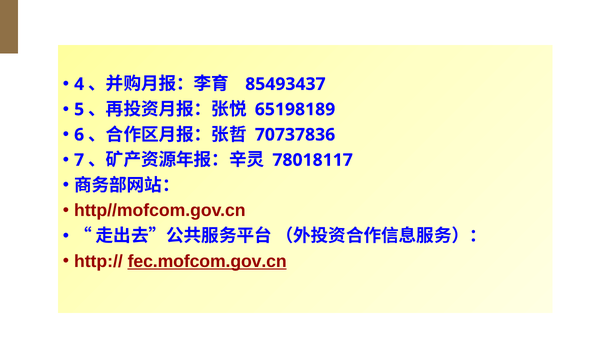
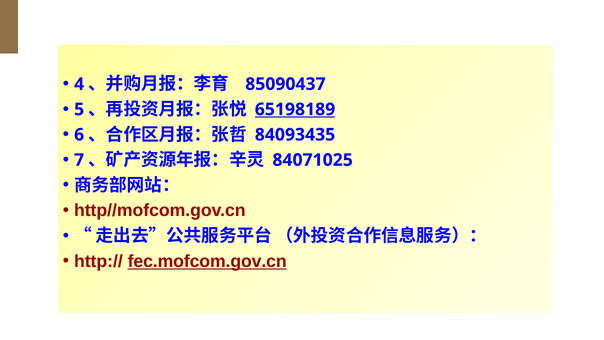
85493437: 85493437 -> 85090437
65198189 underline: none -> present
70737836: 70737836 -> 84093435
78018117: 78018117 -> 84071025
